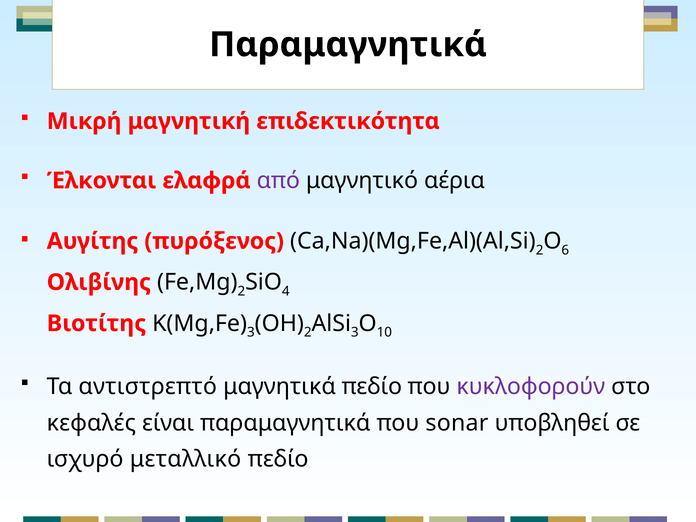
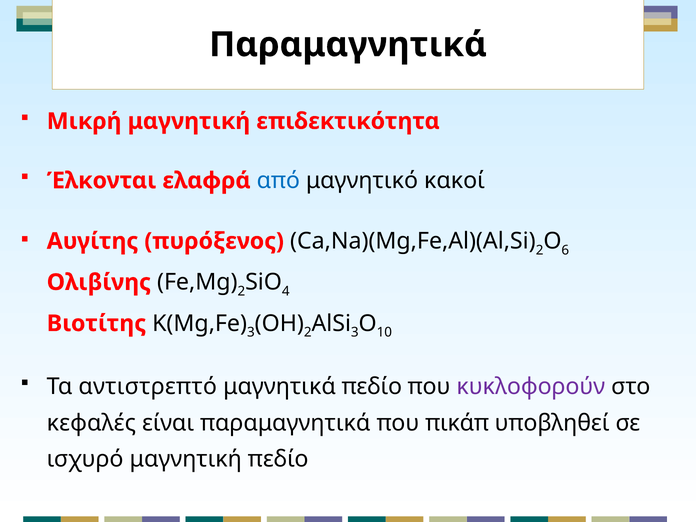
από colour: purple -> blue
αέρια: αέρια -> κακοί
sonar: sonar -> πικάπ
ισχυρό μεταλλικό: μεταλλικό -> μαγνητική
